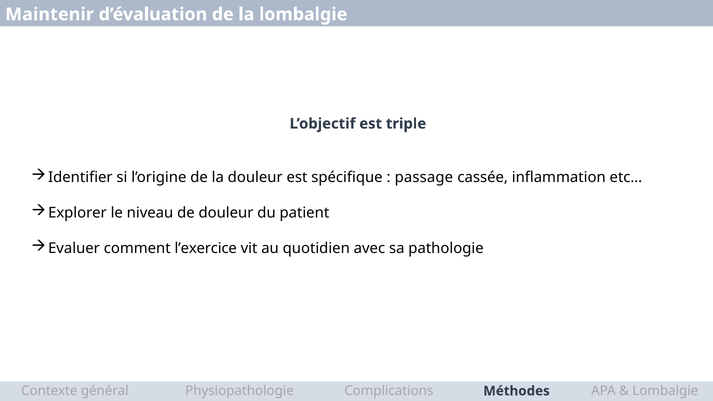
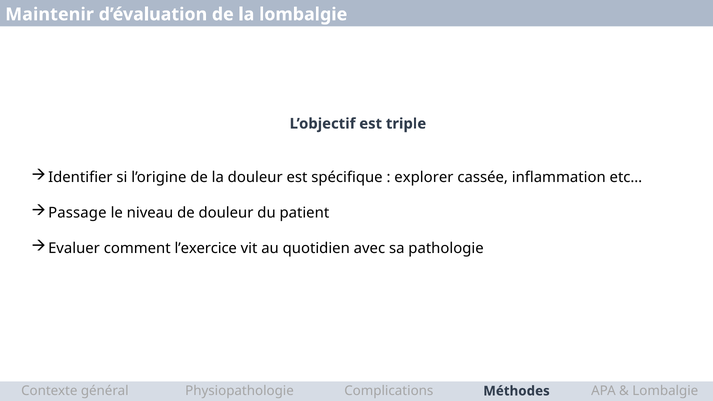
passage: passage -> explorer
Explorer: Explorer -> Passage
